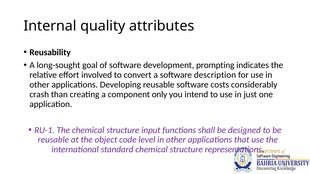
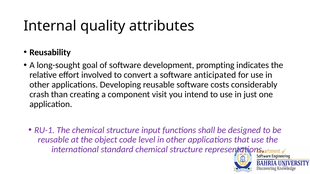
description: description -> anticipated
only: only -> visit
